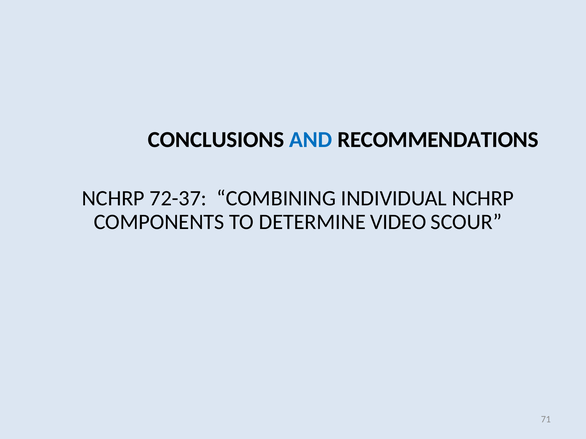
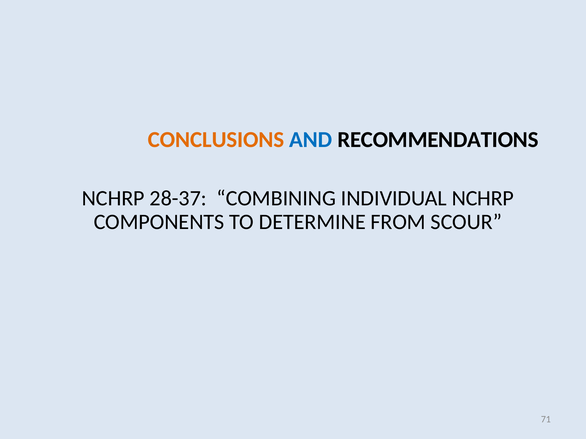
CONCLUSIONS colour: black -> orange
72-37: 72-37 -> 28-37
VIDEO: VIDEO -> FROM
